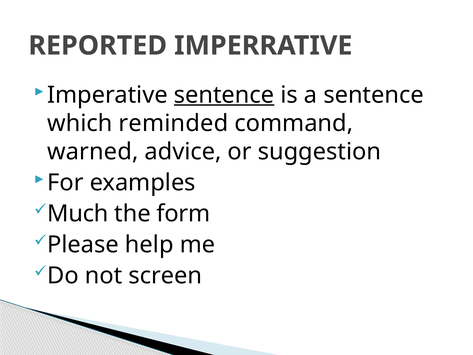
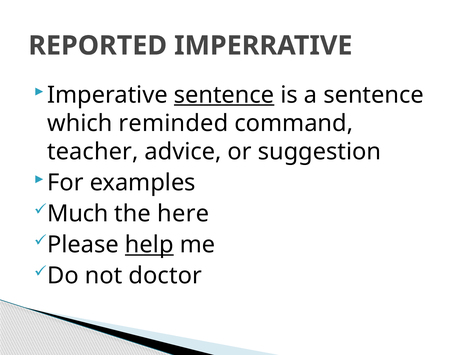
warned: warned -> teacher
form: form -> here
help underline: none -> present
screen: screen -> doctor
